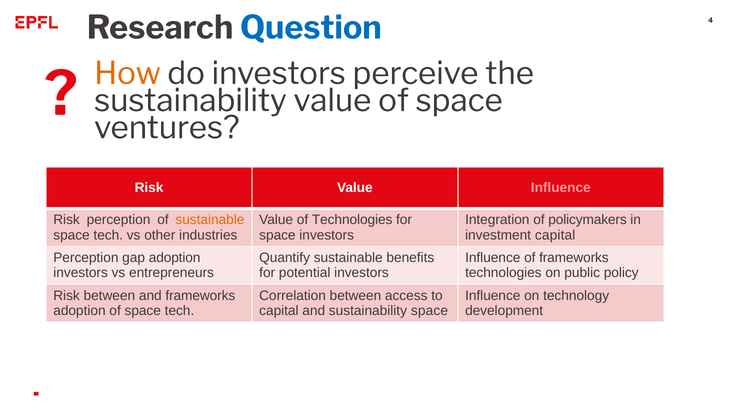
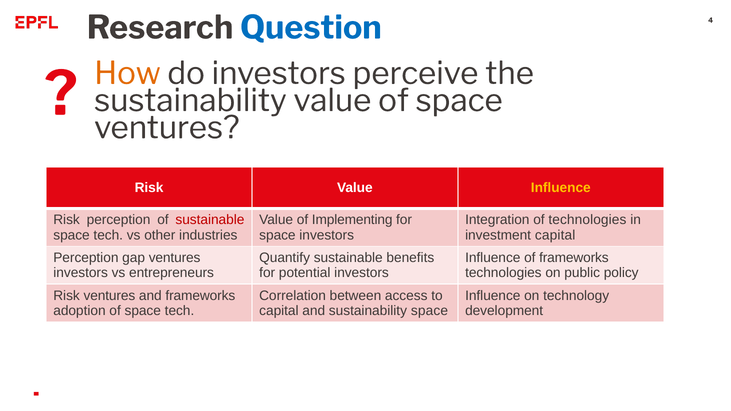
Influence at (561, 188) colour: pink -> yellow
sustainable at (210, 220) colour: orange -> red
of Technologies: Technologies -> Implementing
of policymakers: policymakers -> technologies
gap adoption: adoption -> ventures
Risk between: between -> ventures
